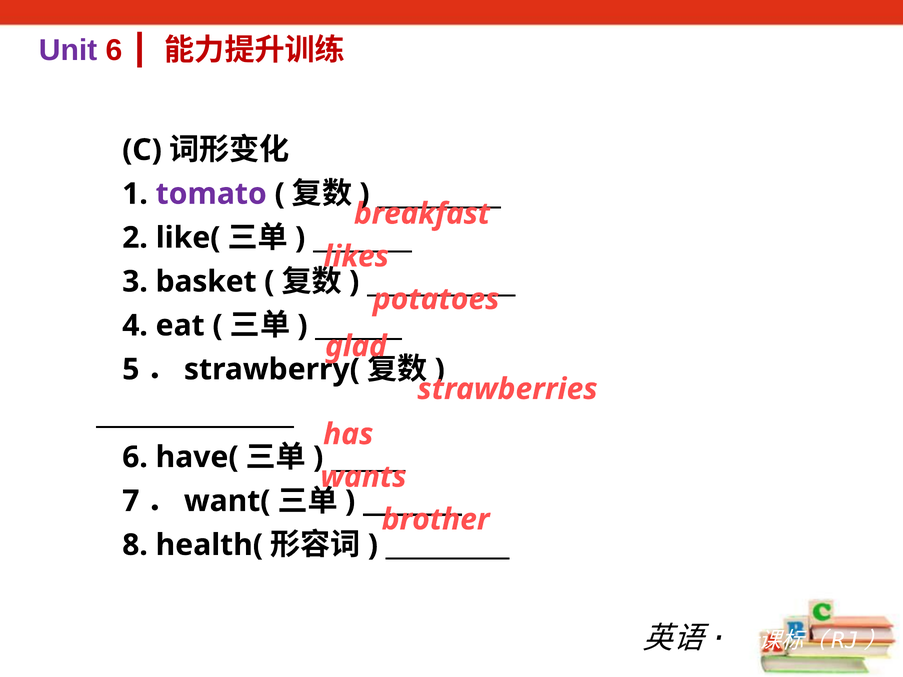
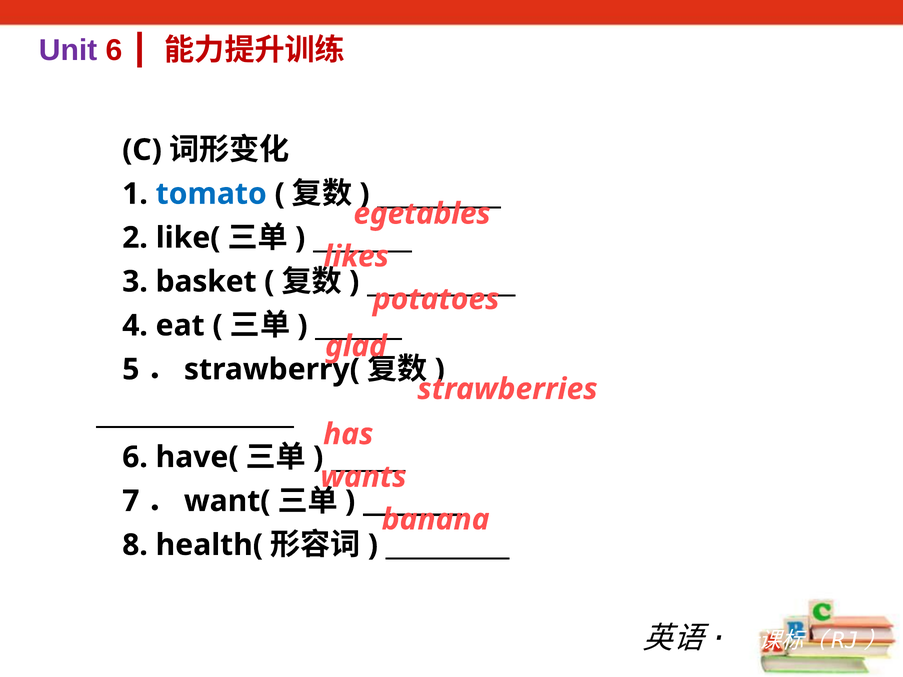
tomato colour: purple -> blue
breakfast: breakfast -> egetables
brother: brother -> banana
